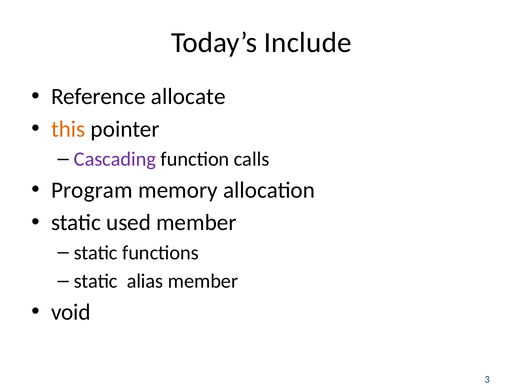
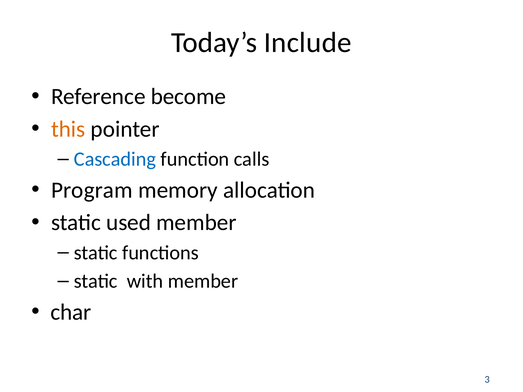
allocate: allocate -> become
Cascading colour: purple -> blue
alias: alias -> with
void: void -> char
